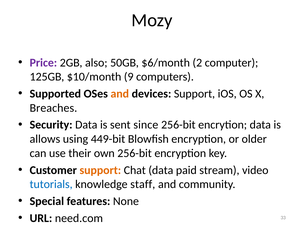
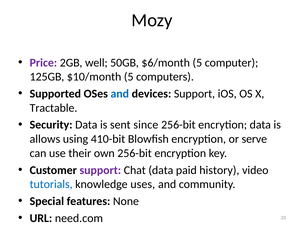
also: also -> well
$6/month 2: 2 -> 5
$10/month 9: 9 -> 5
and at (120, 94) colour: orange -> blue
Breaches: Breaches -> Tractable
449-bit: 449-bit -> 410-bit
older: older -> serve
support at (100, 170) colour: orange -> purple
stream: stream -> history
staff: staff -> uses
